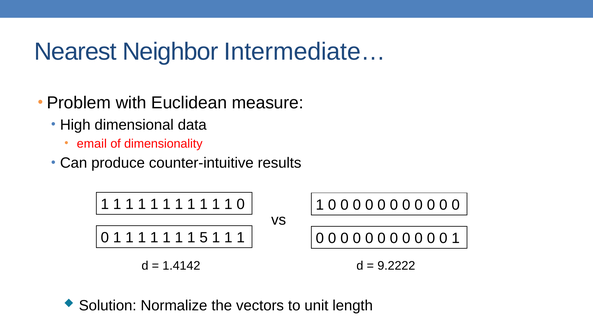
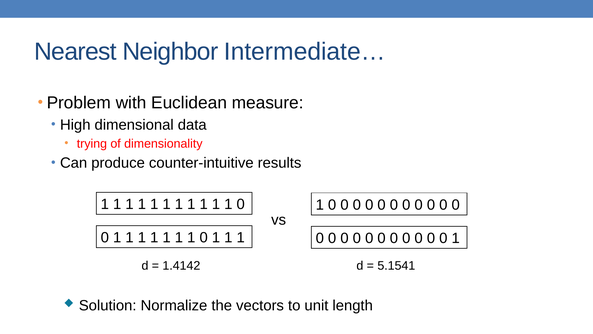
email: email -> trying
5 at (204, 237): 5 -> 0
9.2222: 9.2222 -> 5.1541
